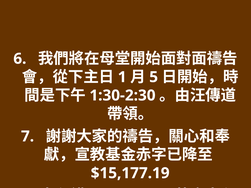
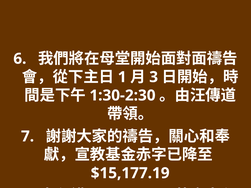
5: 5 -> 3
